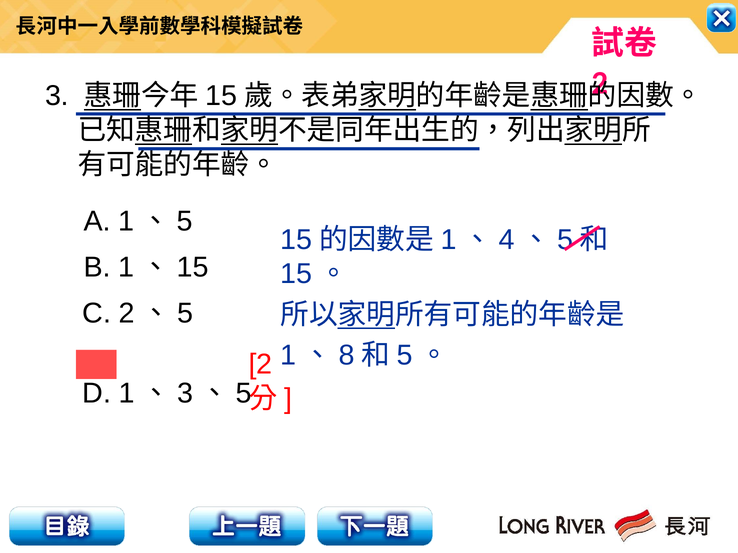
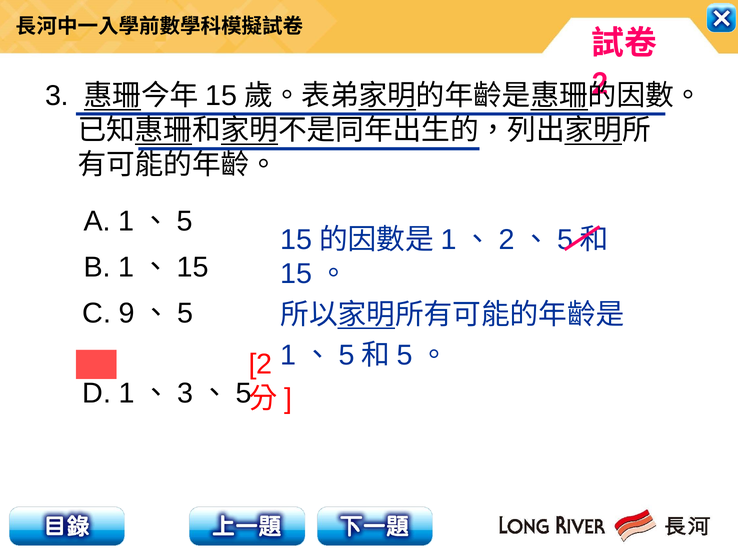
4 at (507, 240): 4 -> 2
C 2: 2 -> 9
8 at (347, 355): 8 -> 5
